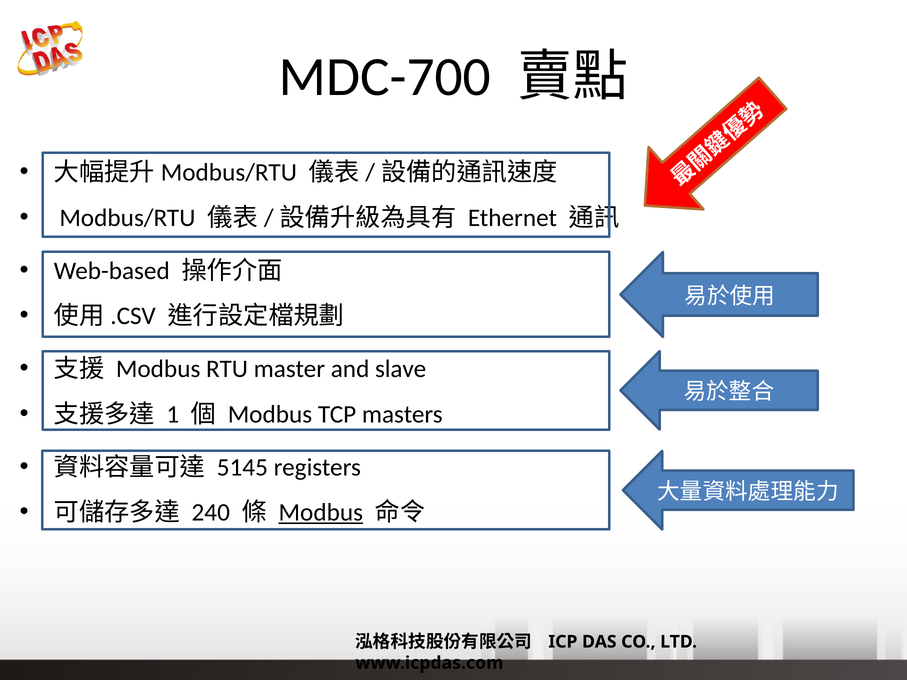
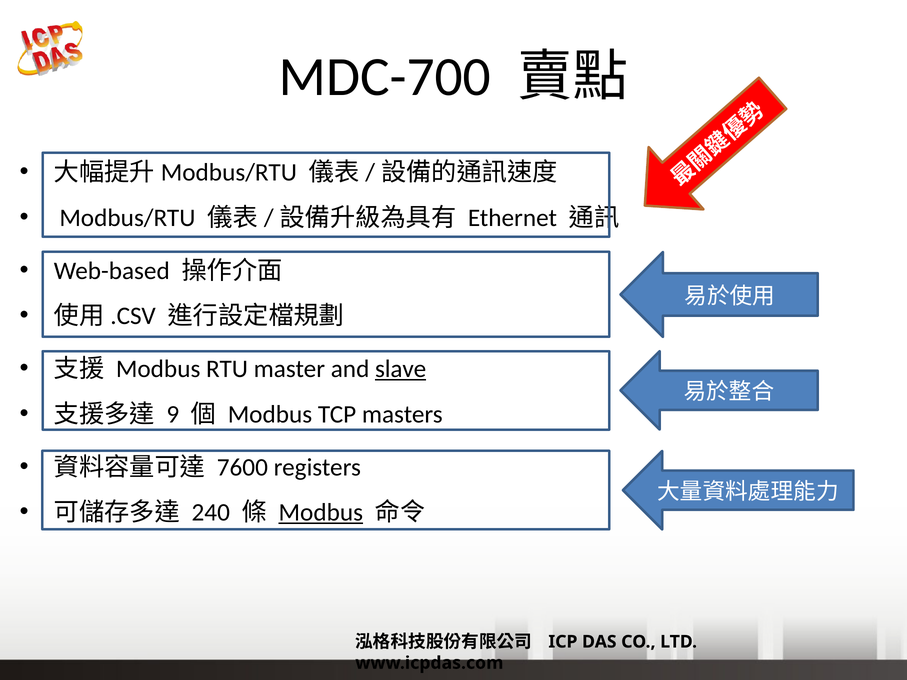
slave underline: none -> present
1: 1 -> 9
5145: 5145 -> 7600
